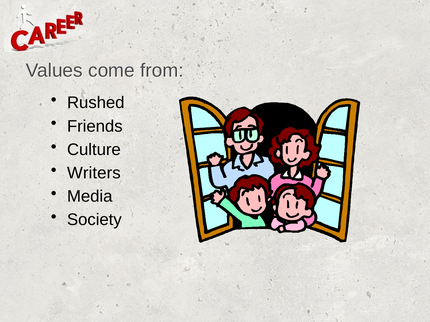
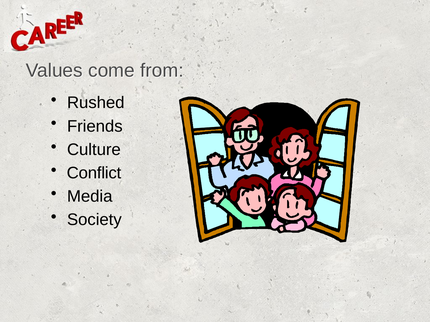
Writers: Writers -> Conflict
